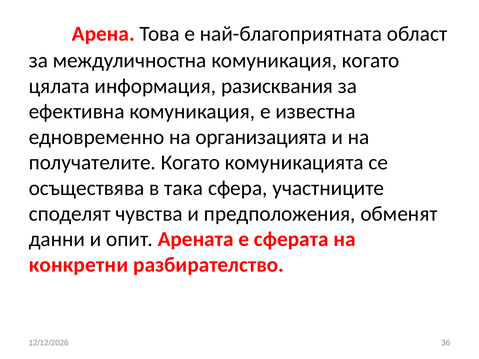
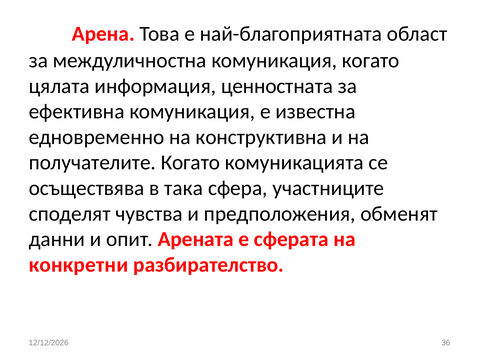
разисквания: разисквания -> ценностната
организацията: организацията -> конструктивна
